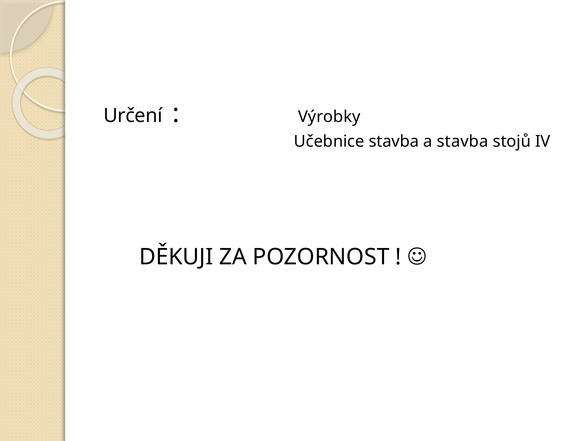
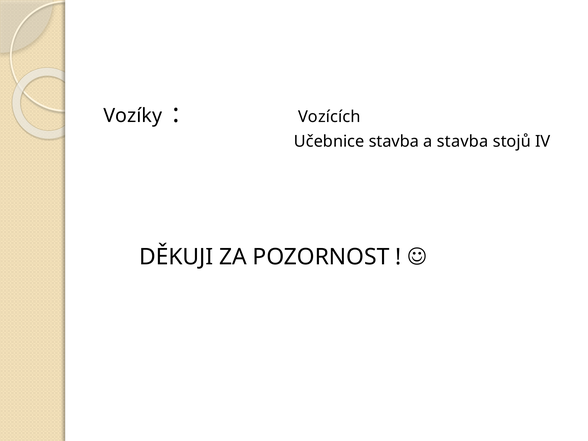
Určení: Určení -> Vozíky
Výrobky: Výrobky -> Vozících
